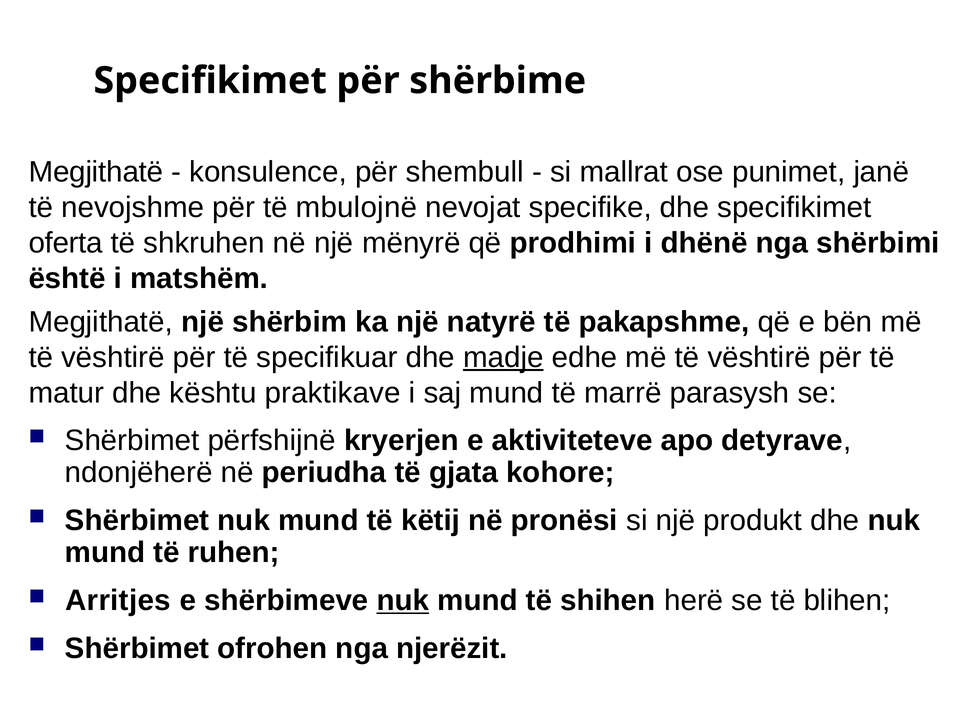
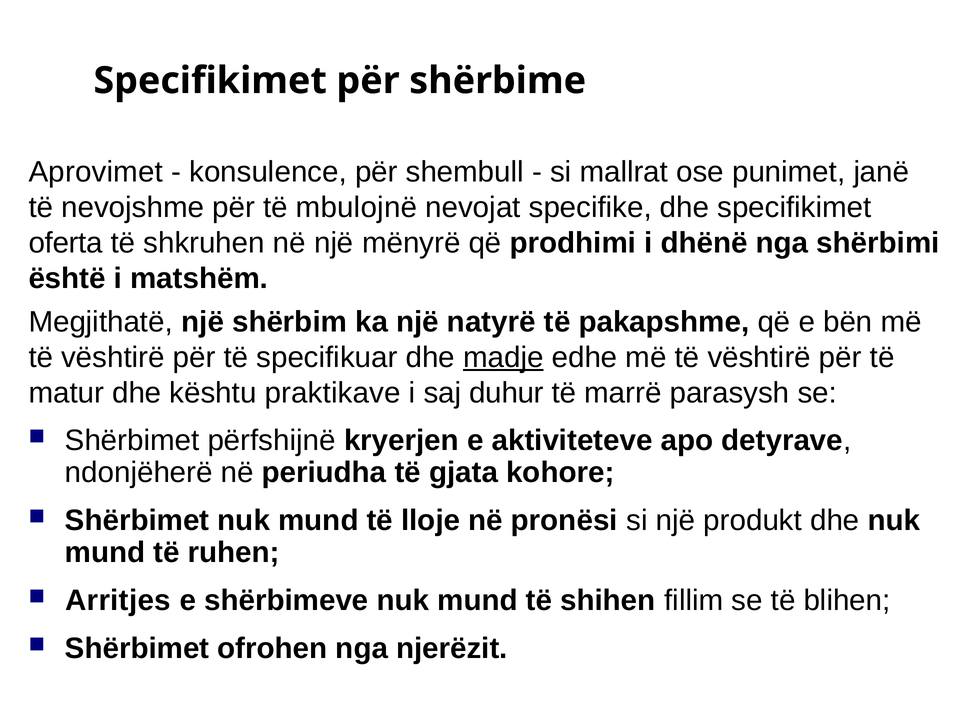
Megjithatë at (96, 172): Megjithatë -> Aprovimet
saj mund: mund -> duhur
këtij: këtij -> lloje
nuk at (403, 601) underline: present -> none
herë: herë -> fillim
